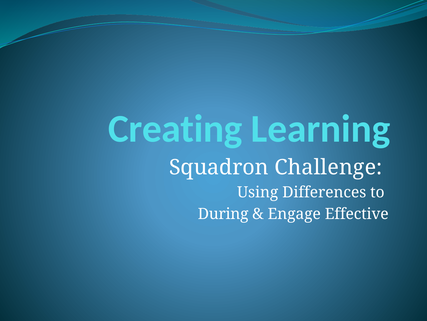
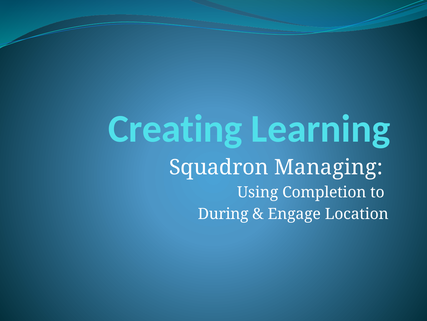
Challenge: Challenge -> Managing
Differences: Differences -> Completion
Effective: Effective -> Location
